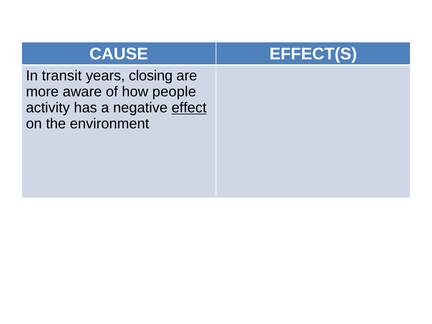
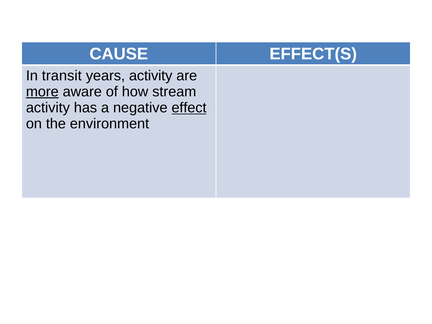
years closing: closing -> activity
more underline: none -> present
people: people -> stream
